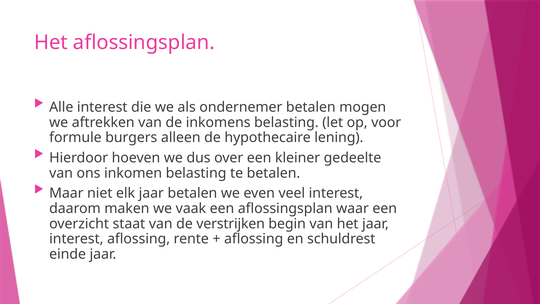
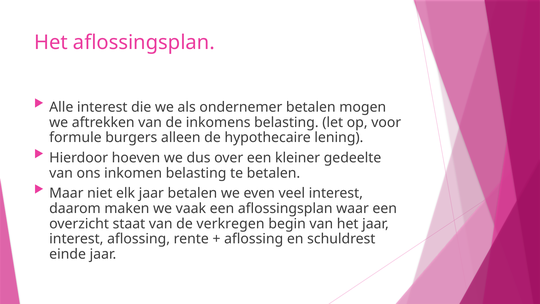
verstrijken: verstrijken -> verkregen
